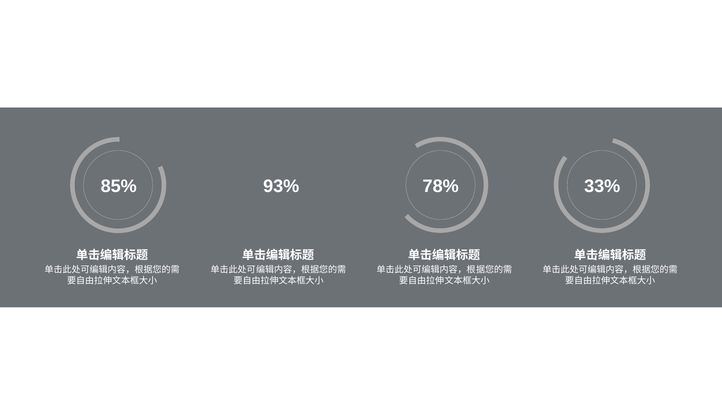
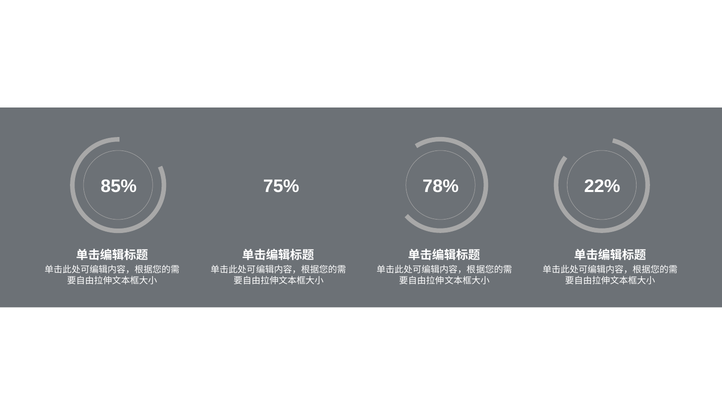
93%: 93% -> 75%
33%: 33% -> 22%
